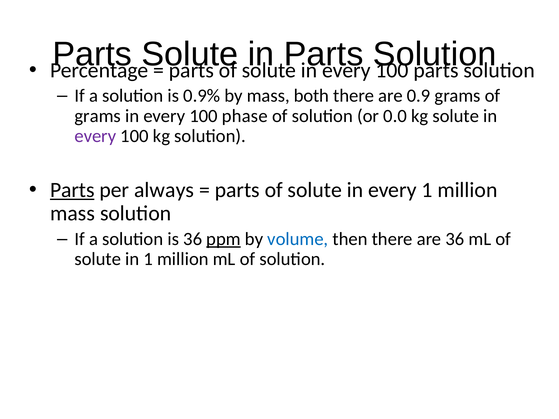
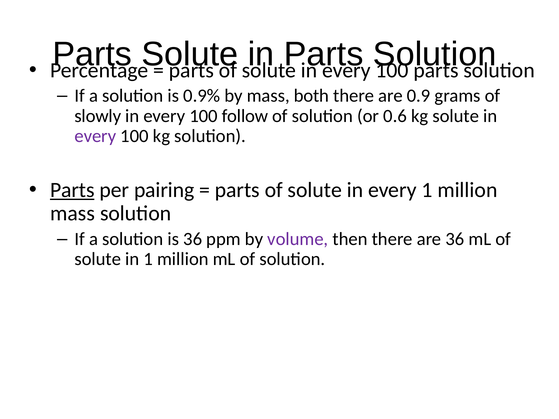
grams at (98, 116): grams -> slowly
phase: phase -> follow
0.0: 0.0 -> 0.6
always: always -> pairing
ppm underline: present -> none
volume colour: blue -> purple
